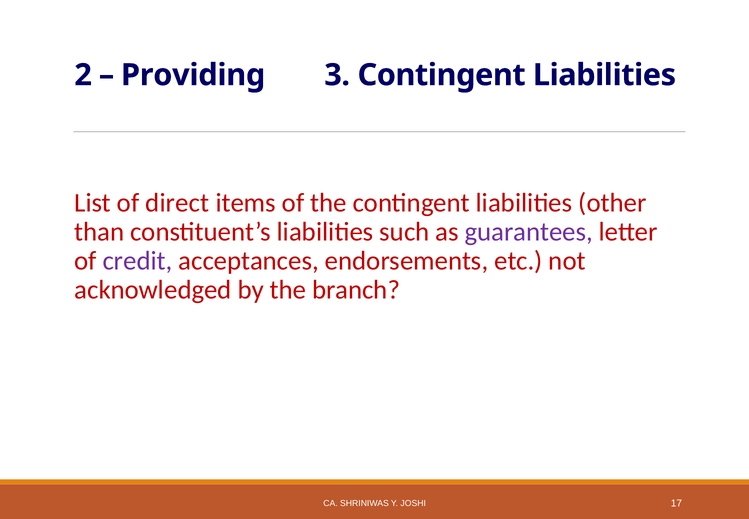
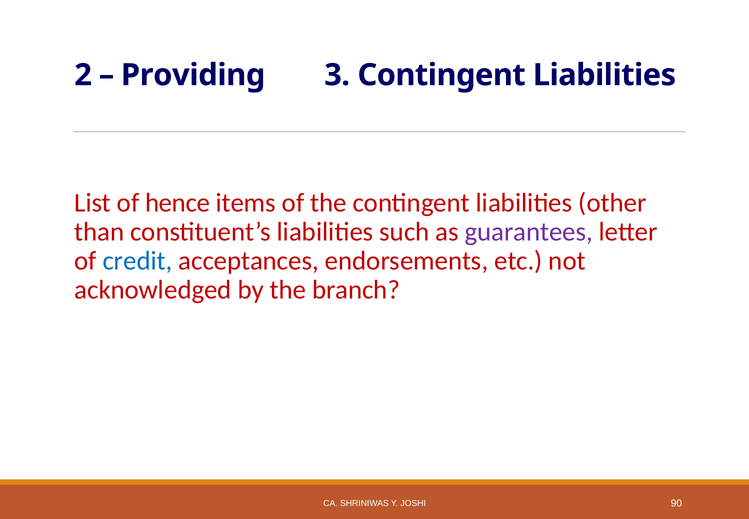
direct: direct -> hence
credit colour: purple -> blue
17: 17 -> 90
